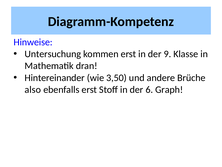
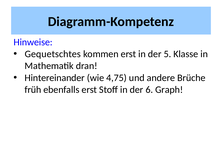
Untersuchung: Untersuchung -> Gequetschtes
9: 9 -> 5
3,50: 3,50 -> 4,75
also: also -> früh
